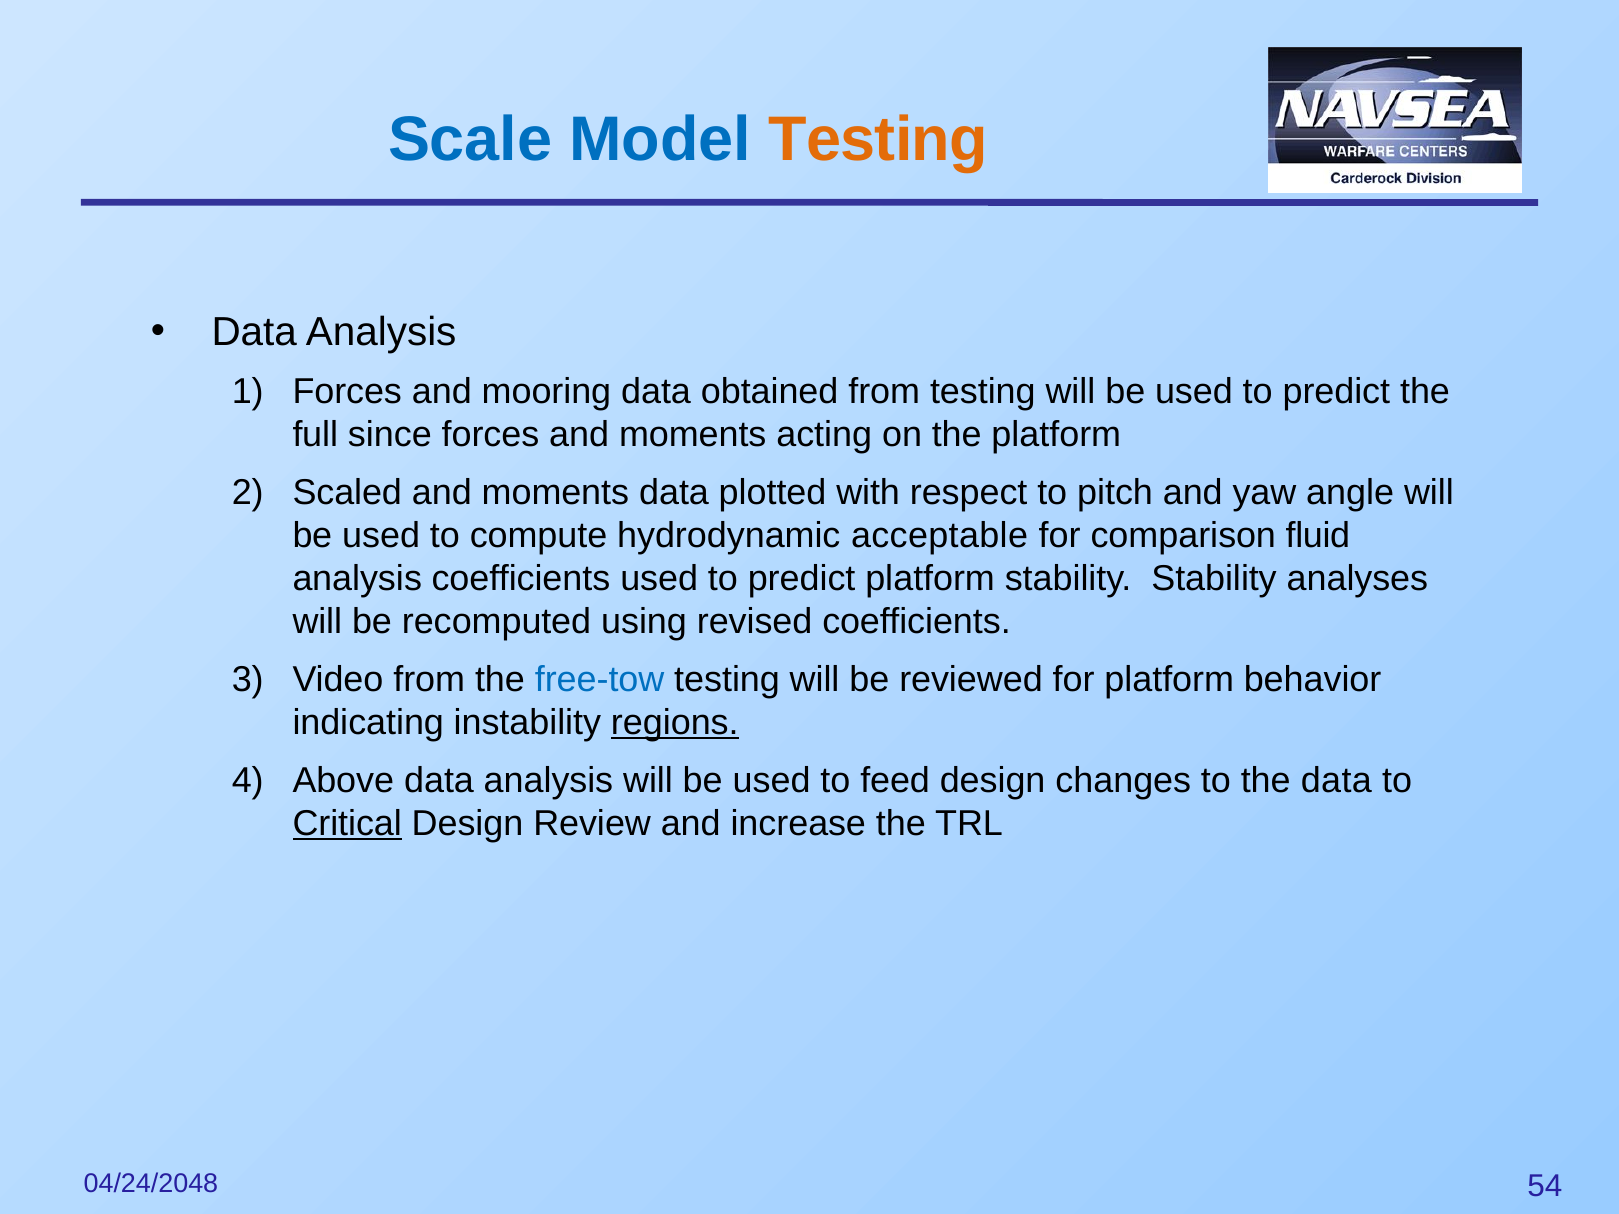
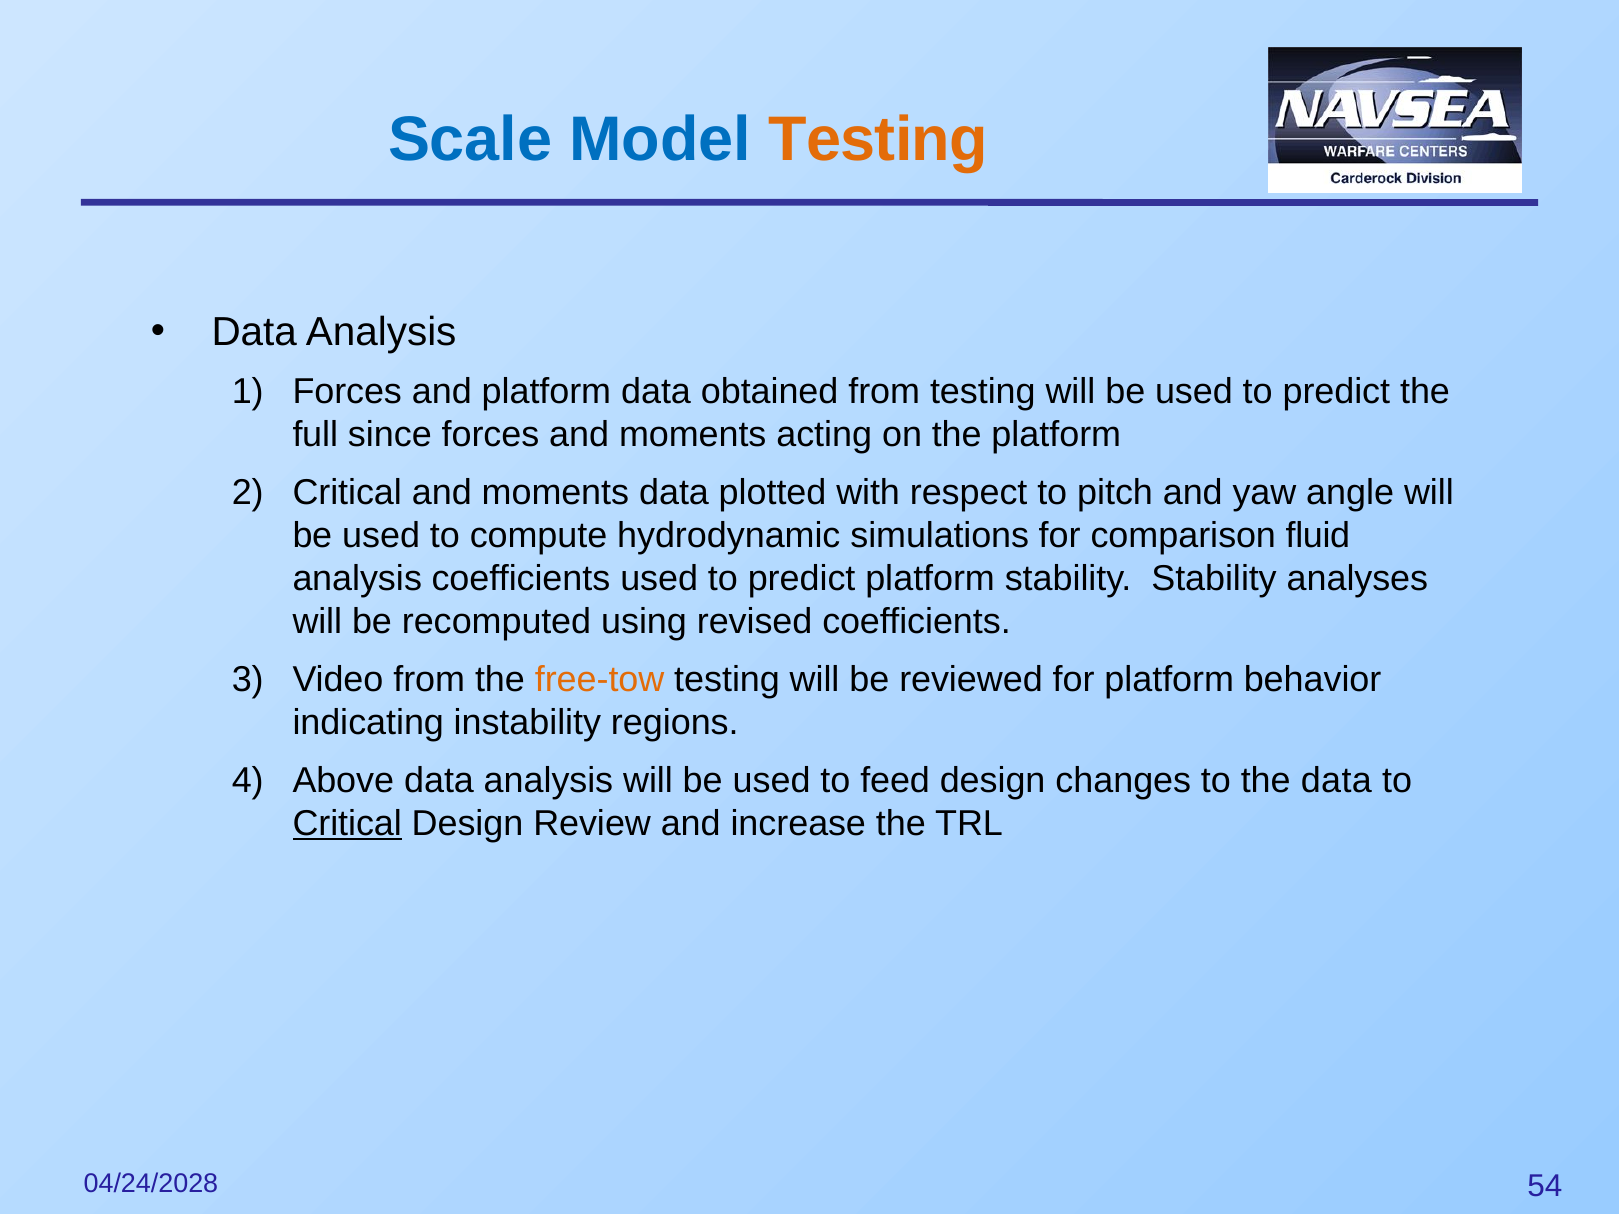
and mooring: mooring -> platform
Scaled at (347, 493): Scaled -> Critical
acceptable: acceptable -> simulations
free-tow colour: blue -> orange
regions underline: present -> none
04/24/2048: 04/24/2048 -> 04/24/2028
